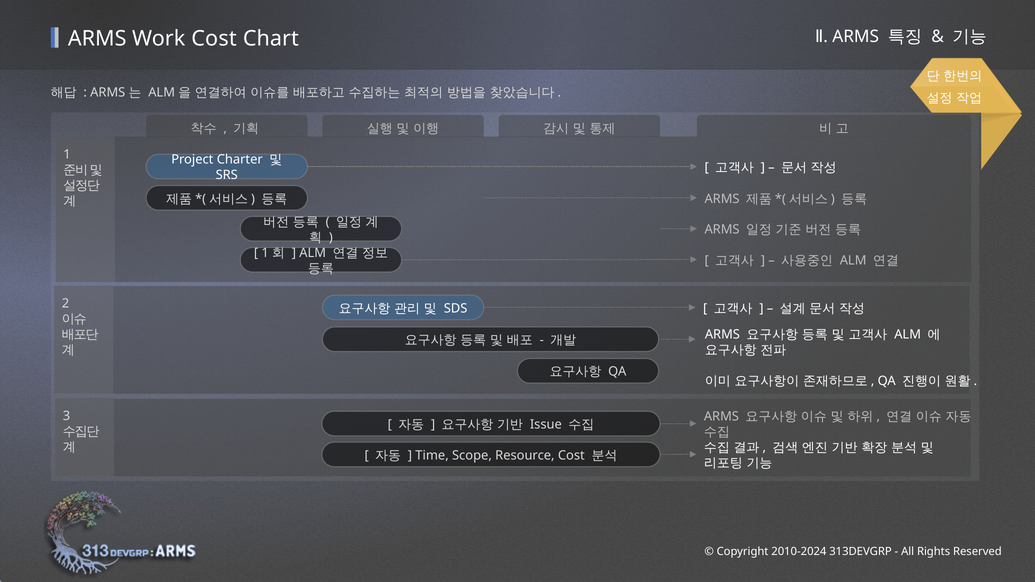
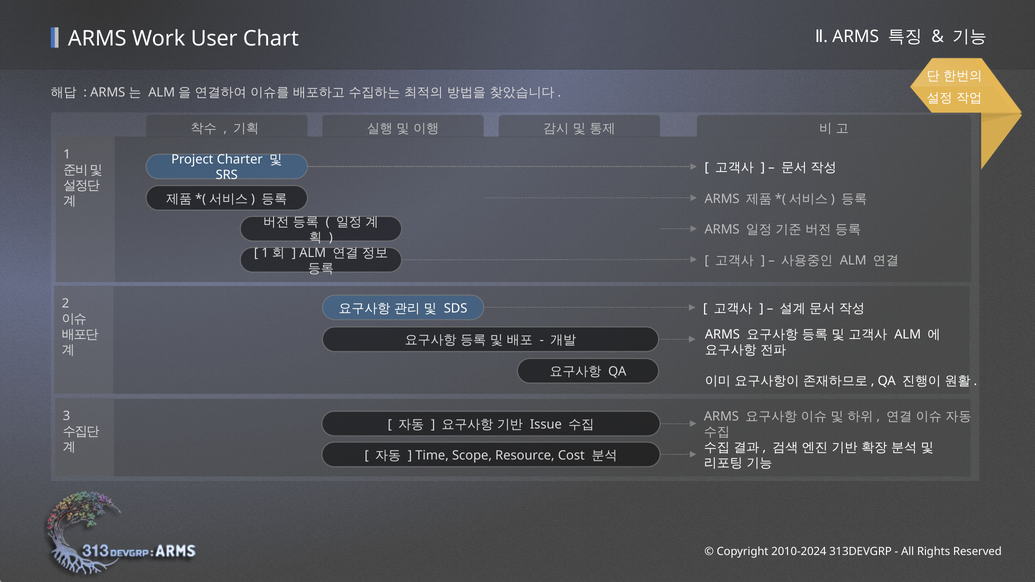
Work Cost: Cost -> User
